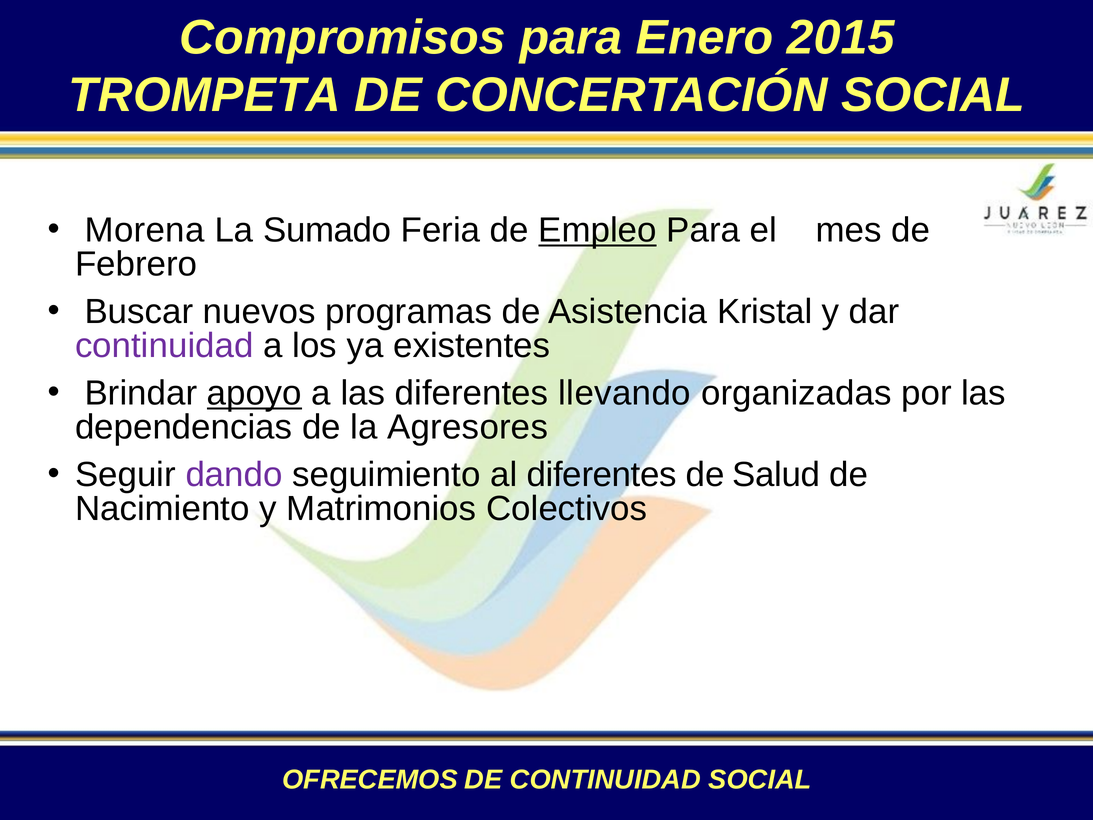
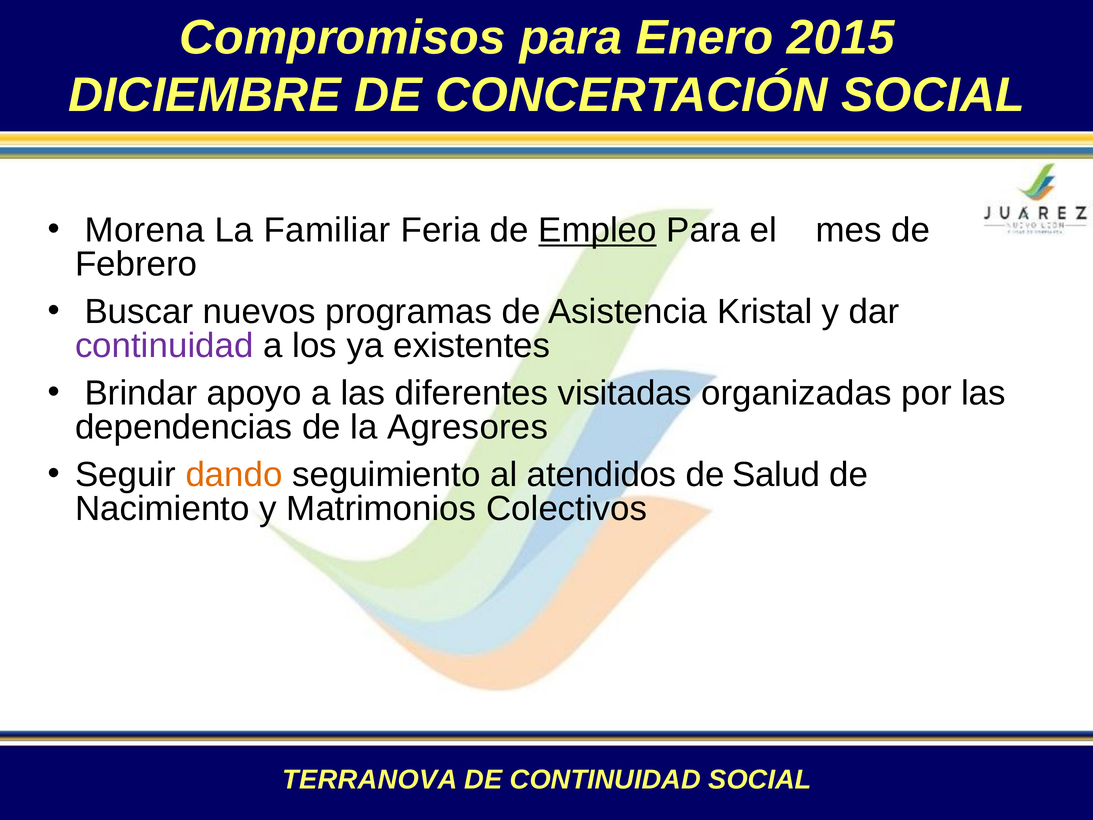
TROMPETA: TROMPETA -> DICIEMBRE
Sumado: Sumado -> Familiar
apoyo underline: present -> none
llevando: llevando -> visitadas
dando colour: purple -> orange
al diferentes: diferentes -> atendidos
OFRECEMOS: OFRECEMOS -> TERRANOVA
